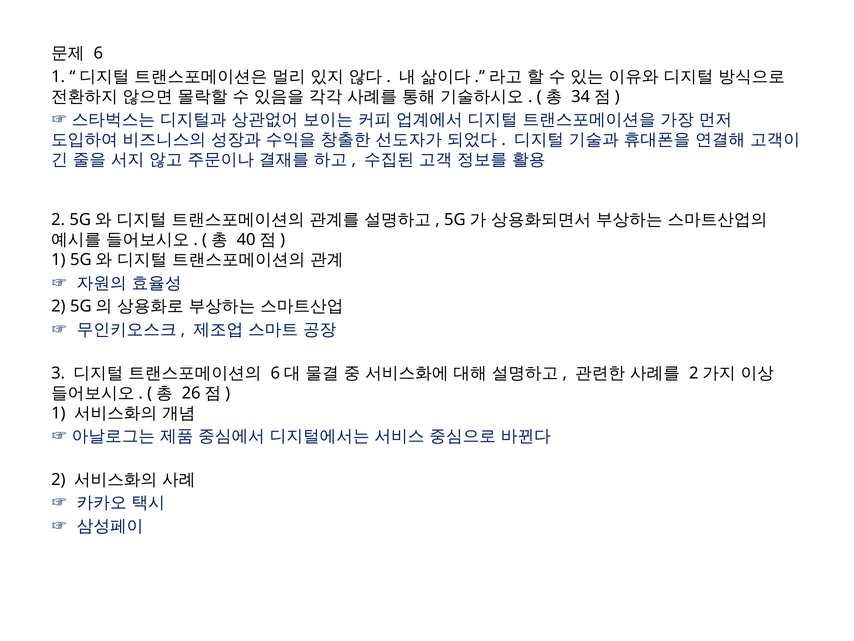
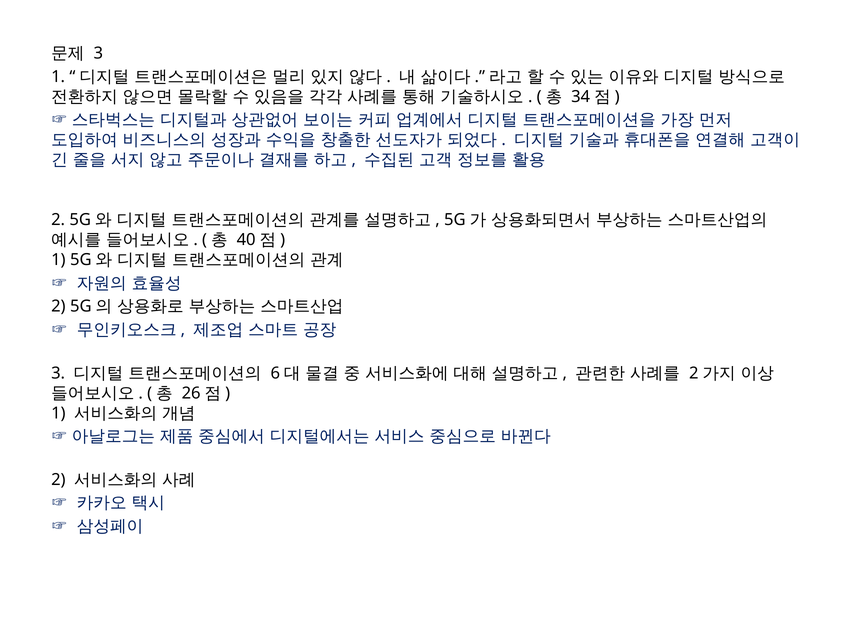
6 at (98, 53): 6 -> 3
